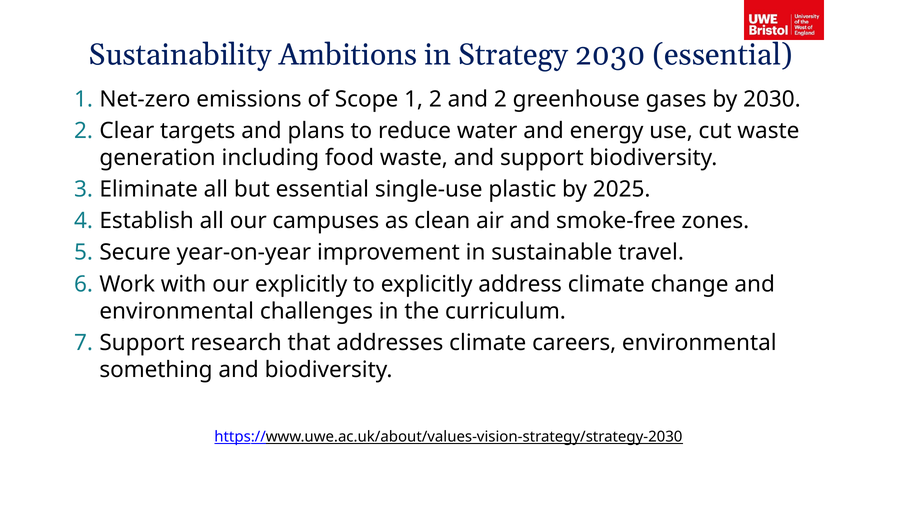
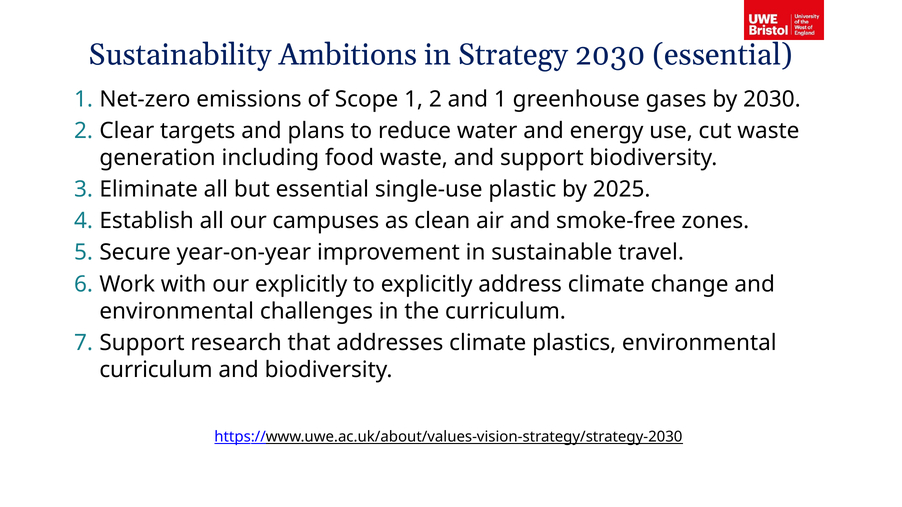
and 2: 2 -> 1
careers: careers -> plastics
something at (156, 370): something -> curriculum
